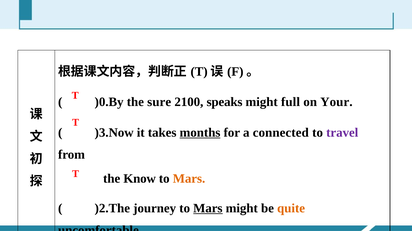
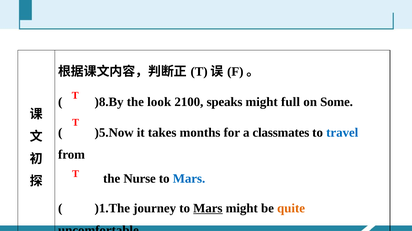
)0.By: )0.By -> )8.By
sure: sure -> look
Your: Your -> Some
)3.Now: )3.Now -> )5.Now
months underline: present -> none
connected: connected -> classmates
travel colour: purple -> blue
Know: Know -> Nurse
Mars at (189, 179) colour: orange -> blue
)2.The: )2.The -> )1.The
